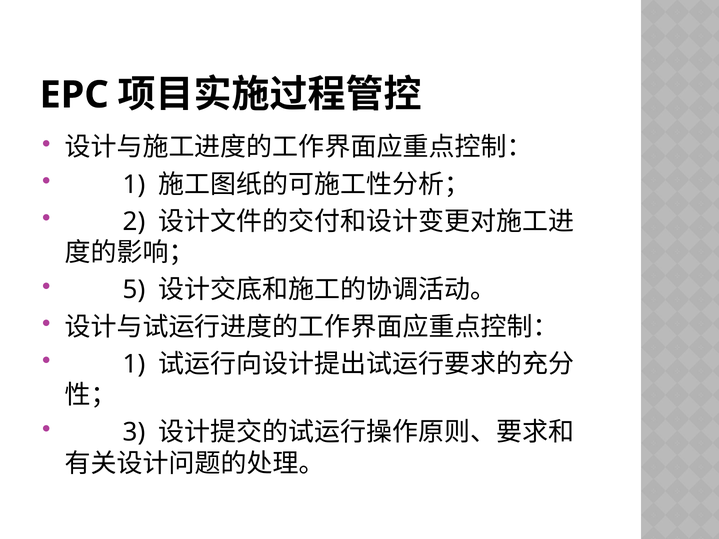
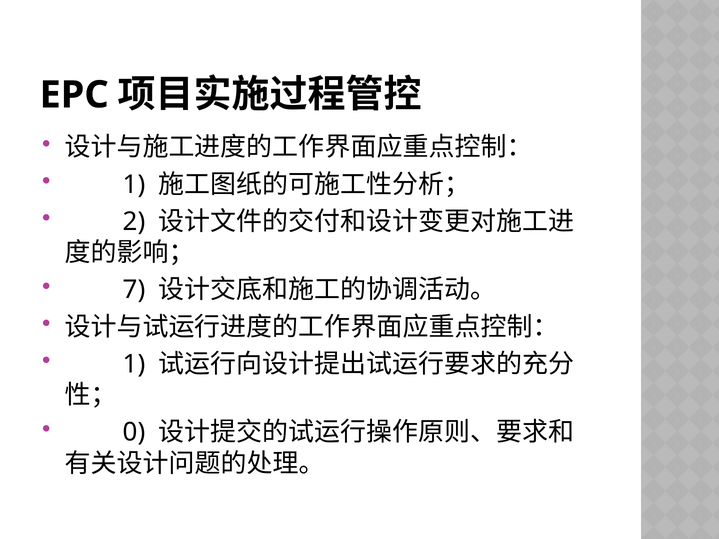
5: 5 -> 7
3: 3 -> 0
